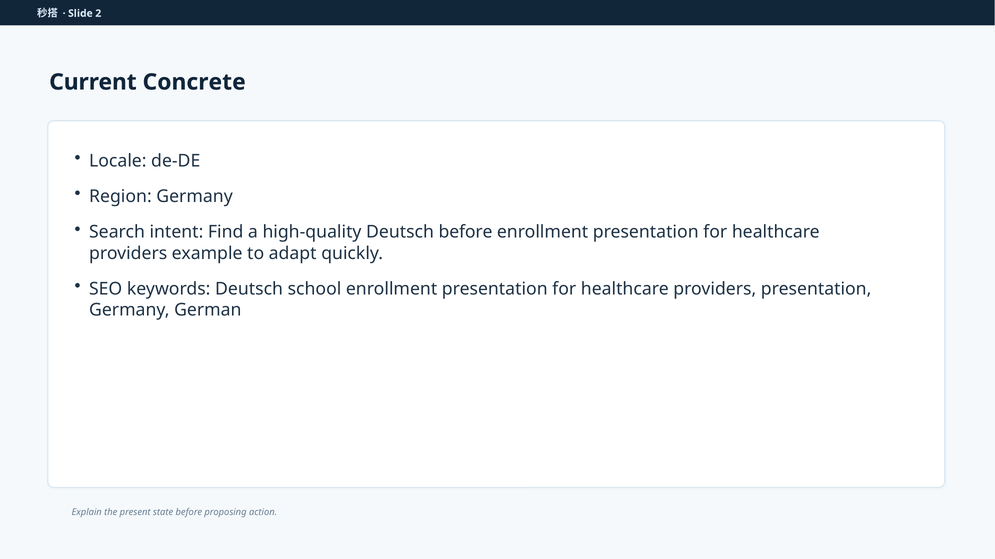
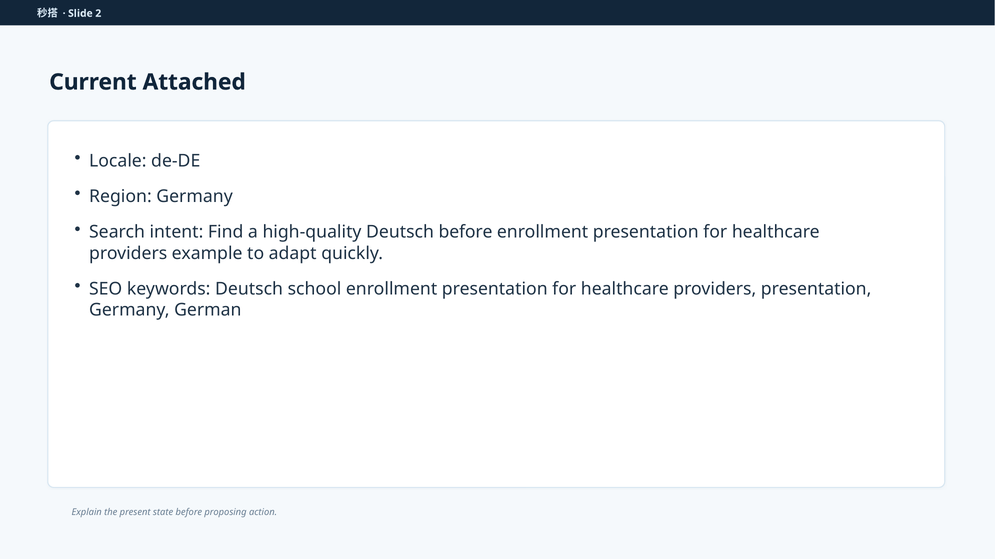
Concrete: Concrete -> Attached
